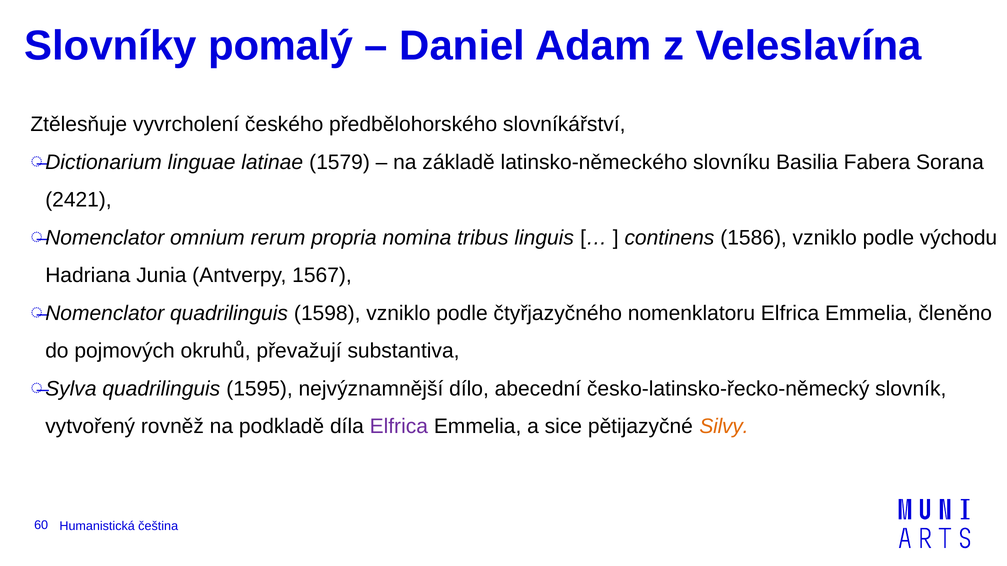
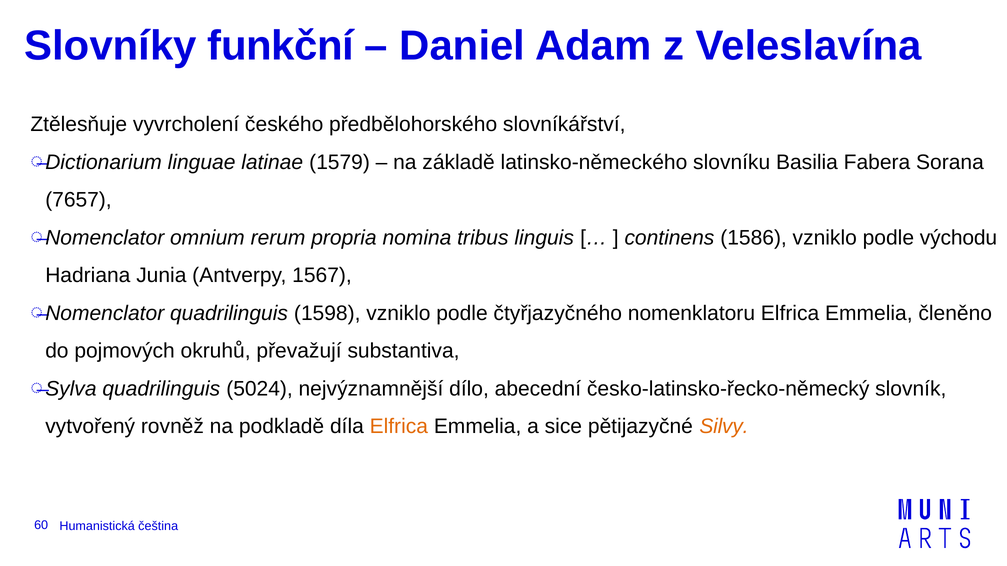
pomalý: pomalý -> funkční
2421: 2421 -> 7657
1595: 1595 -> 5024
Elfrica at (399, 427) colour: purple -> orange
